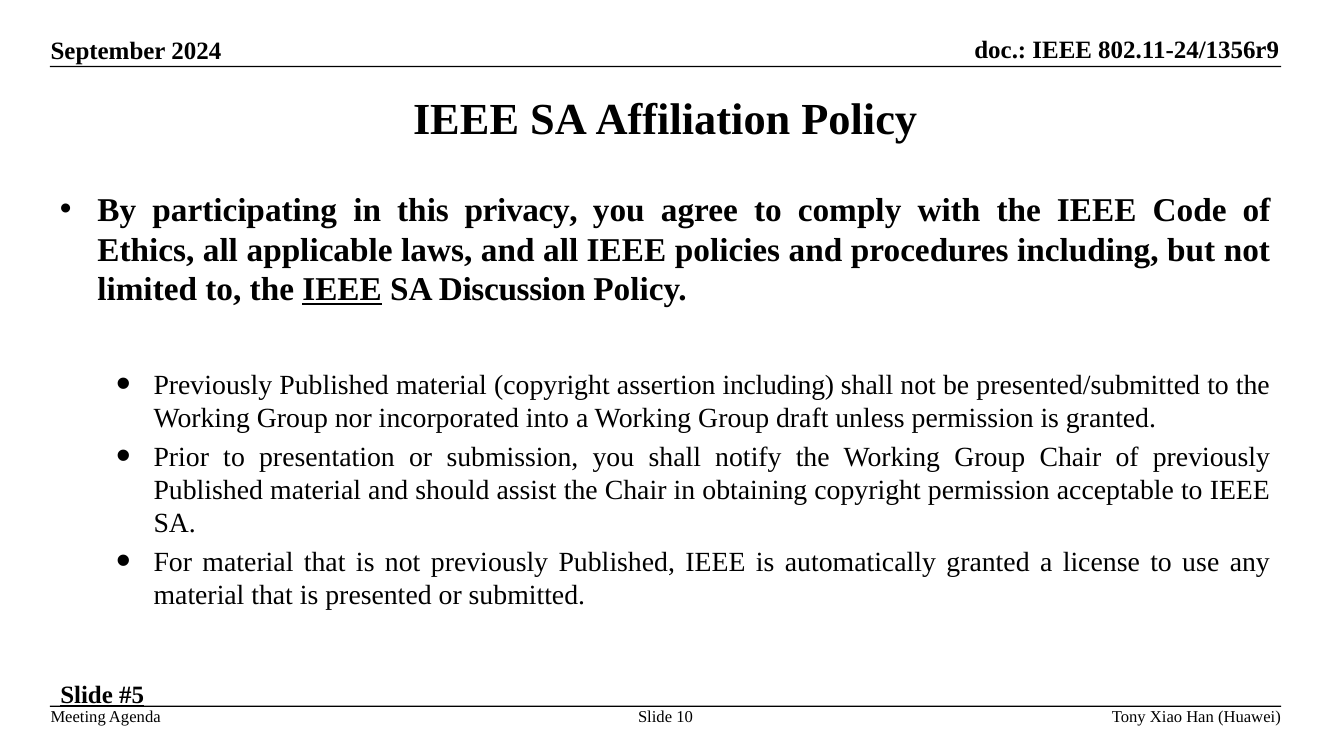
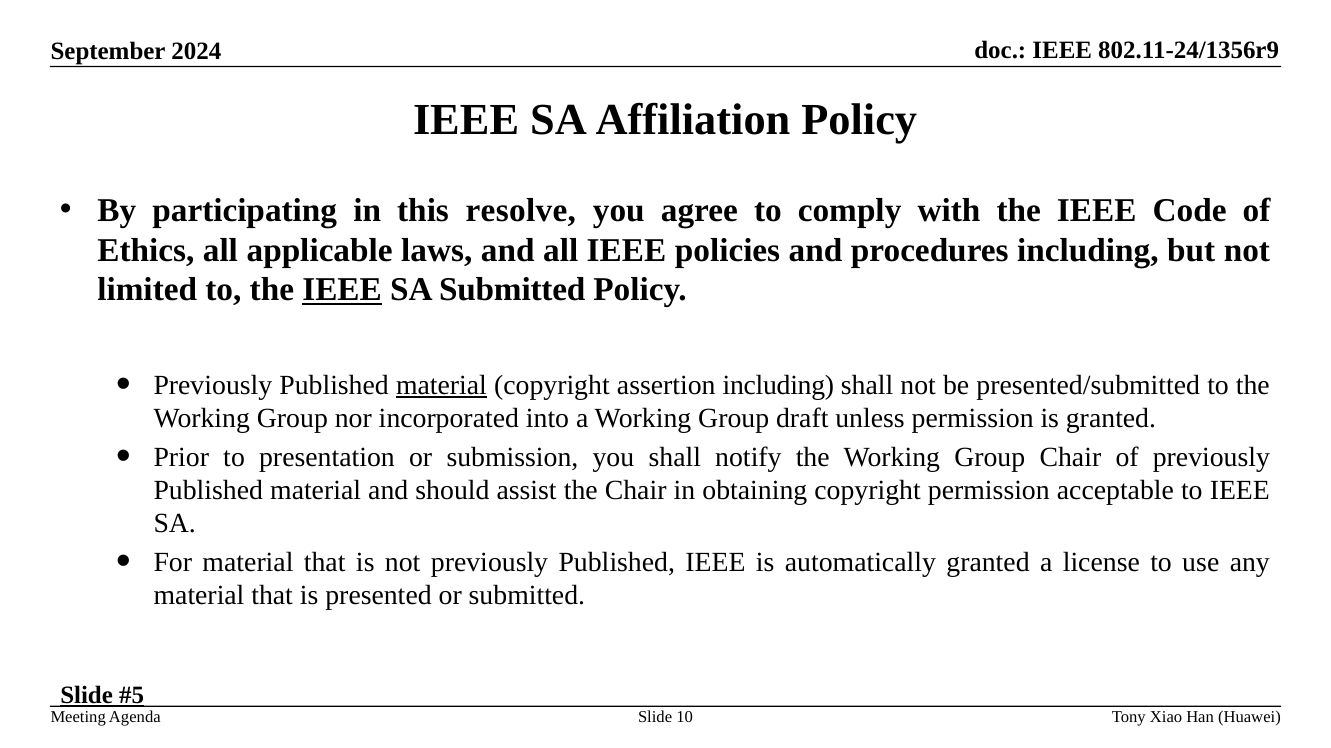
privacy: privacy -> resolve
SA Discussion: Discussion -> Submitted
material at (441, 385) underline: none -> present
